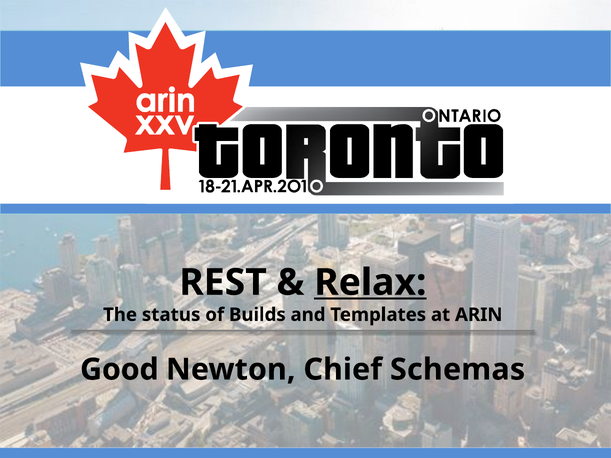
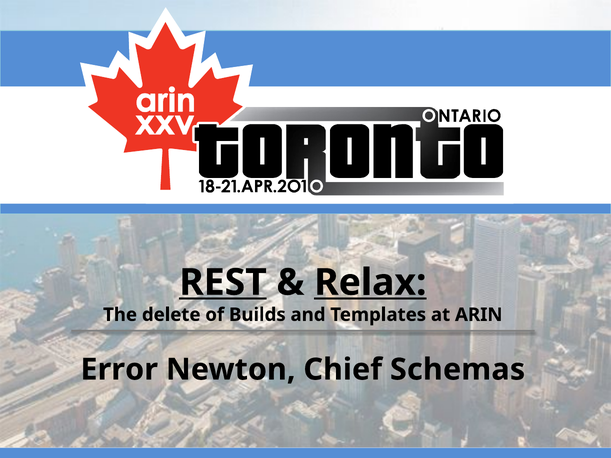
REST underline: none -> present
status: status -> delete
Good: Good -> Error
